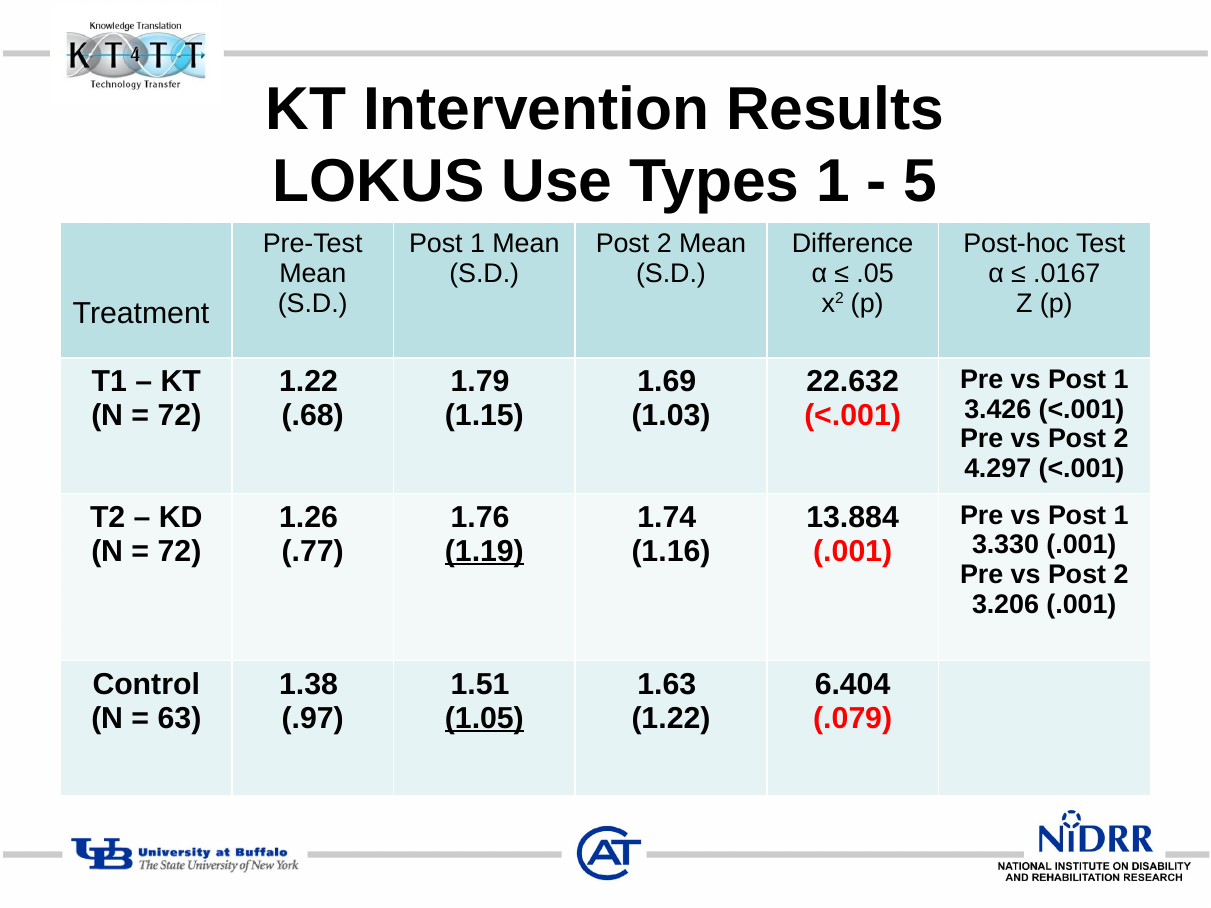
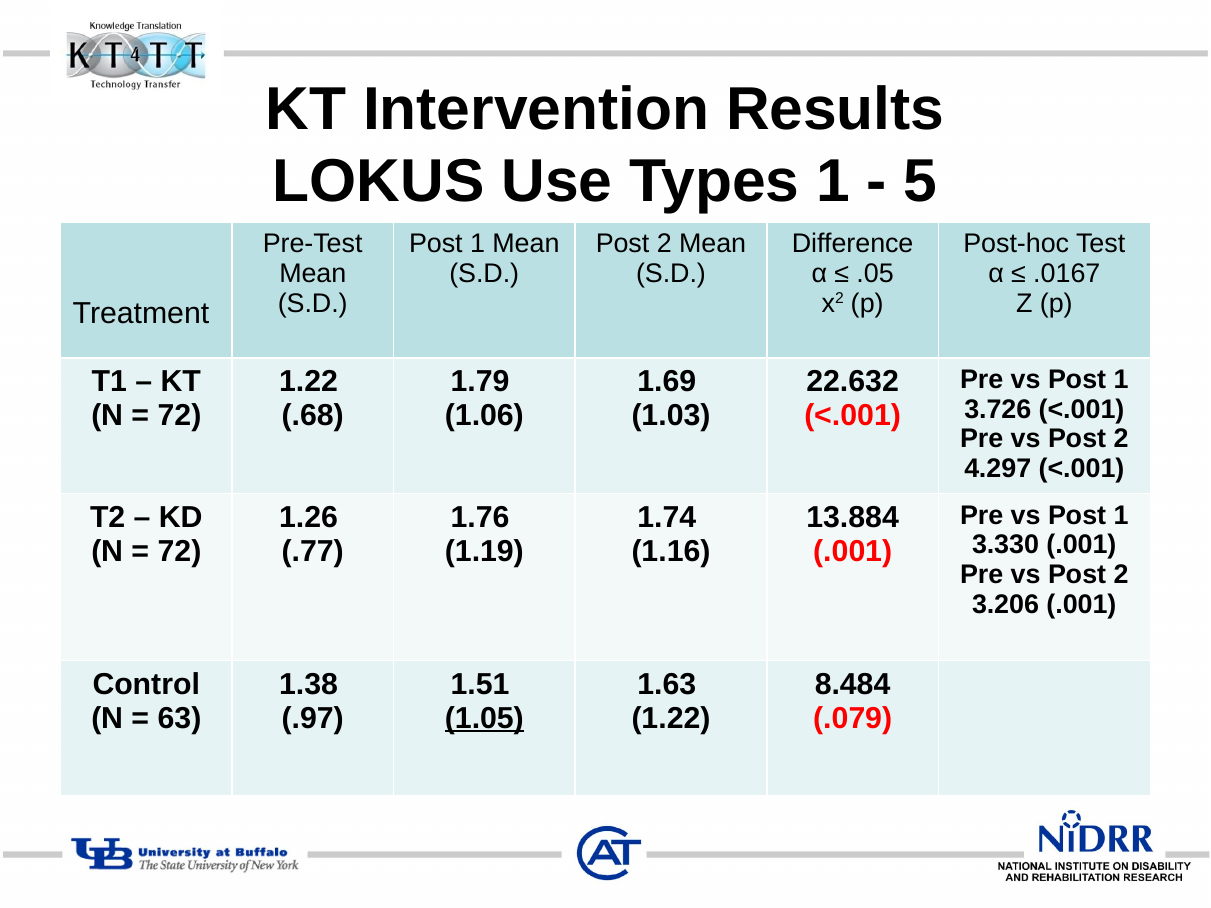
3.426: 3.426 -> 3.726
1.15: 1.15 -> 1.06
1.19 underline: present -> none
6.404: 6.404 -> 8.484
